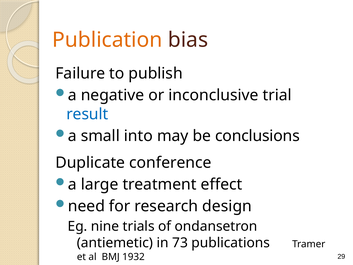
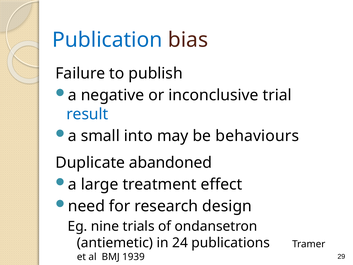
Publication colour: orange -> blue
conclusions: conclusions -> behaviours
conference: conference -> abandoned
73: 73 -> 24
1932: 1932 -> 1939
